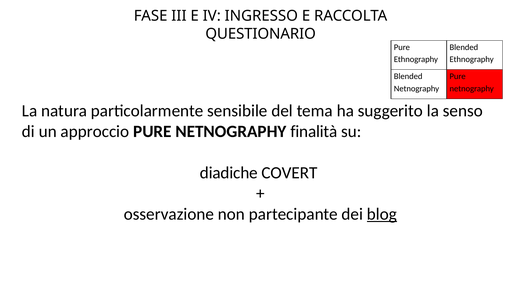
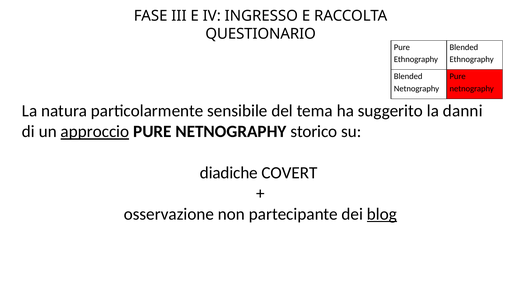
senso: senso -> danni
approccio underline: none -> present
finalità: finalità -> storico
